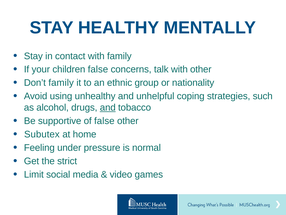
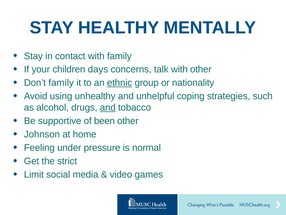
children false: false -> days
ethnic underline: none -> present
of false: false -> been
Subutex: Subutex -> Johnson
